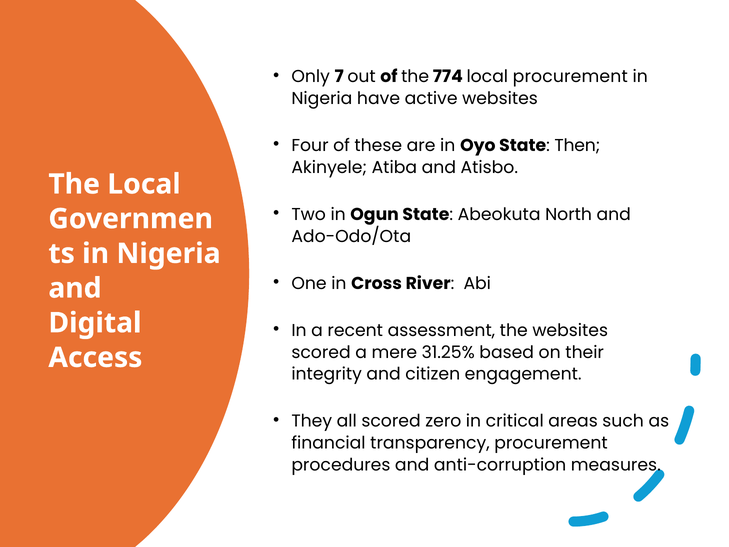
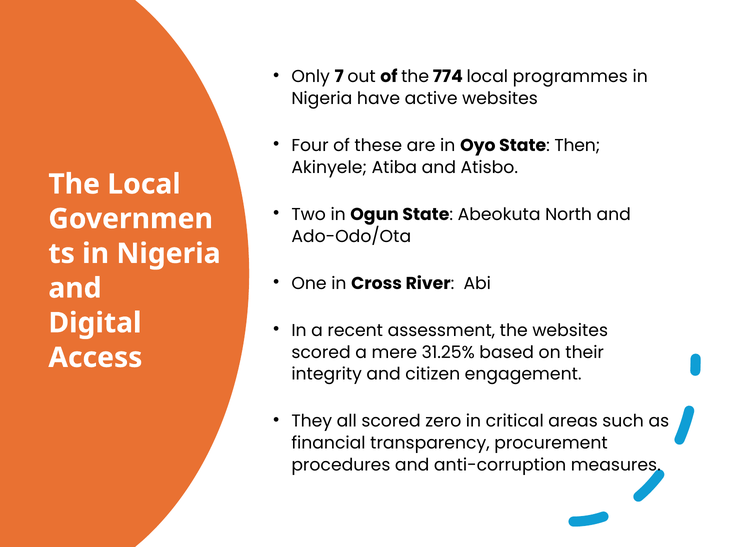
local procurement: procurement -> programmes
